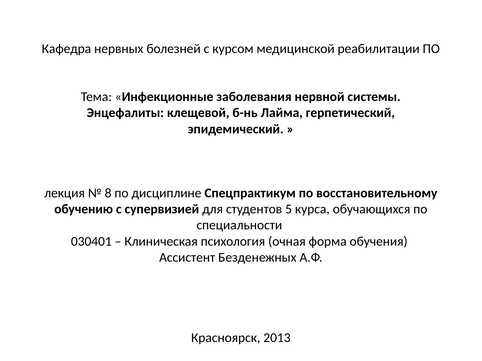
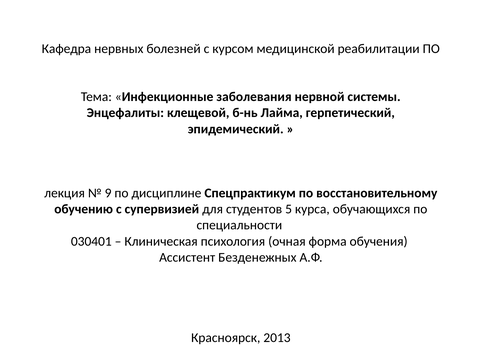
8: 8 -> 9
